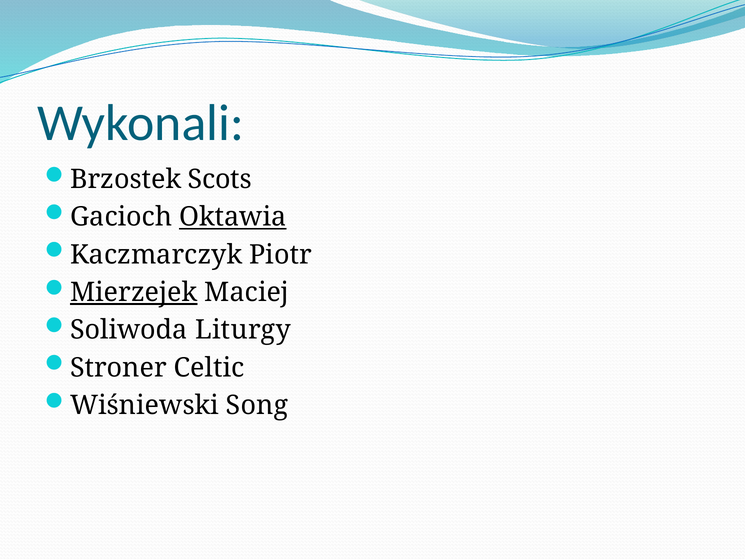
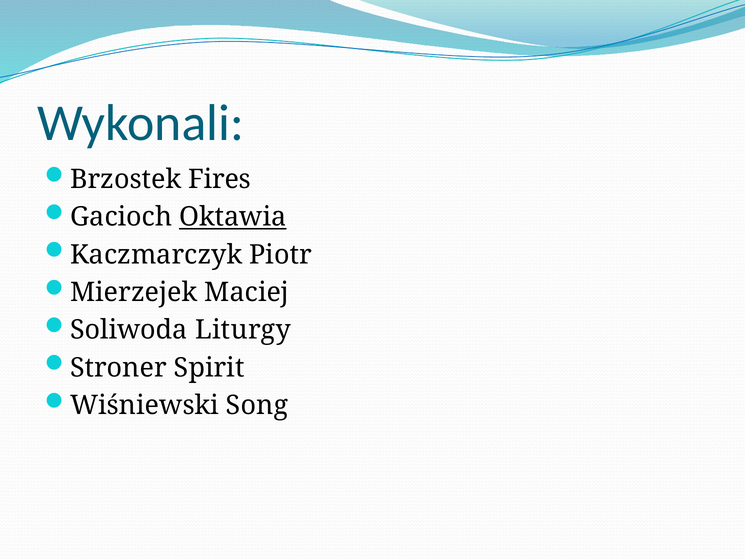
Scots: Scots -> Fires
Mierzejek underline: present -> none
Celtic: Celtic -> Spirit
